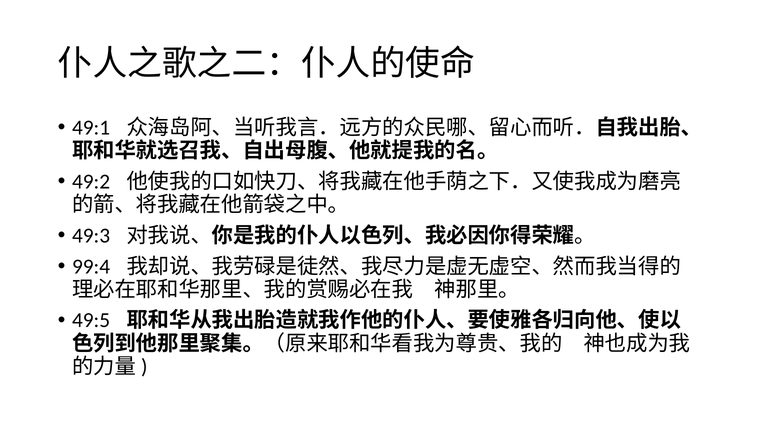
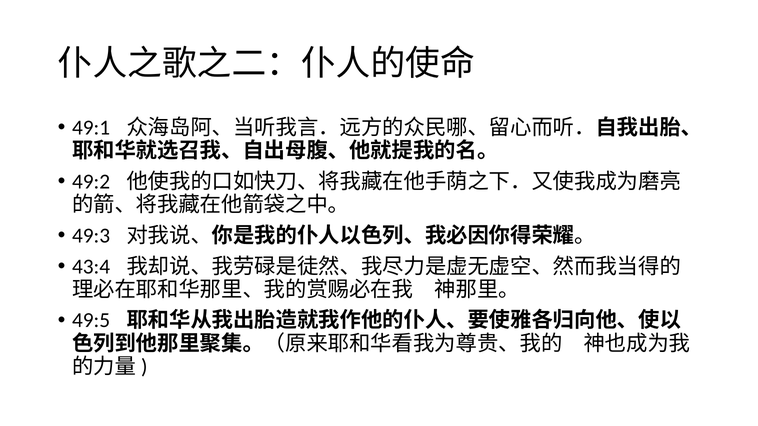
99:4: 99:4 -> 43:4
